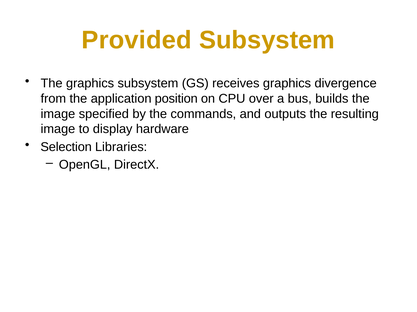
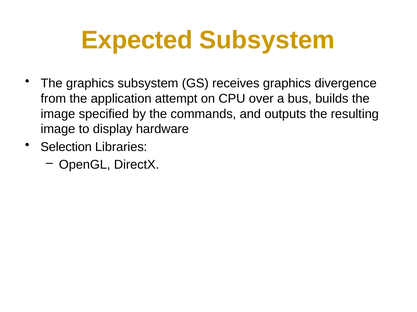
Provided: Provided -> Expected
position: position -> attempt
